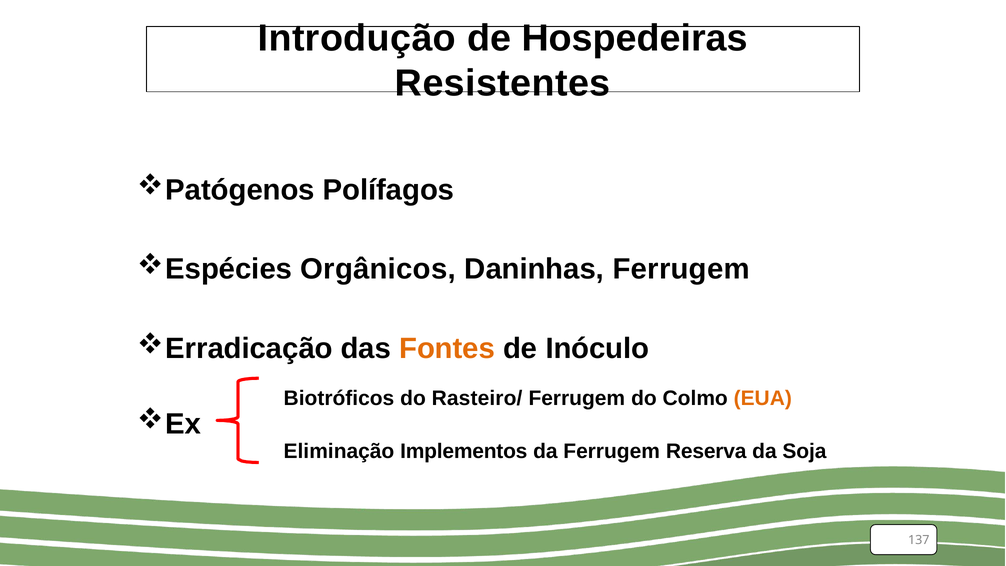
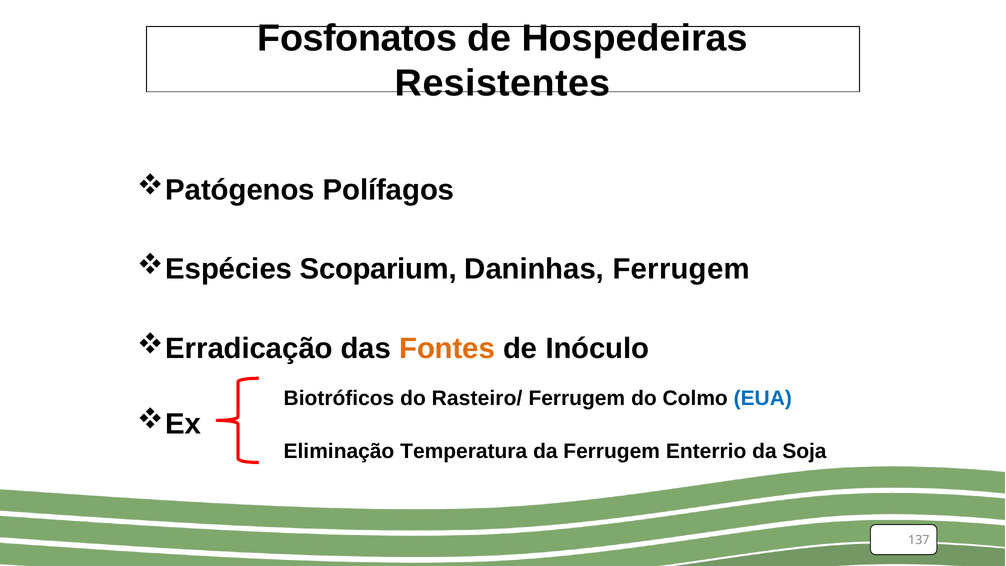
Introdução: Introdução -> Fosfonatos
Orgânicos: Orgânicos -> Scoparium
EUA colour: orange -> blue
Implementos: Implementos -> Temperatura
Reserva: Reserva -> Enterrio
